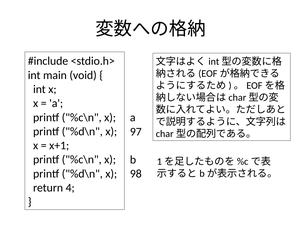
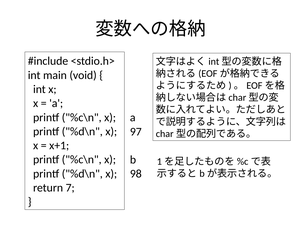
4: 4 -> 7
